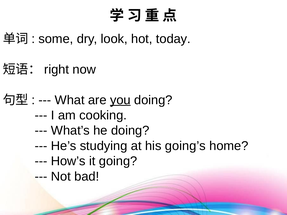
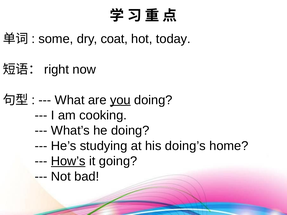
look: look -> coat
going’s: going’s -> doing’s
How’s underline: none -> present
